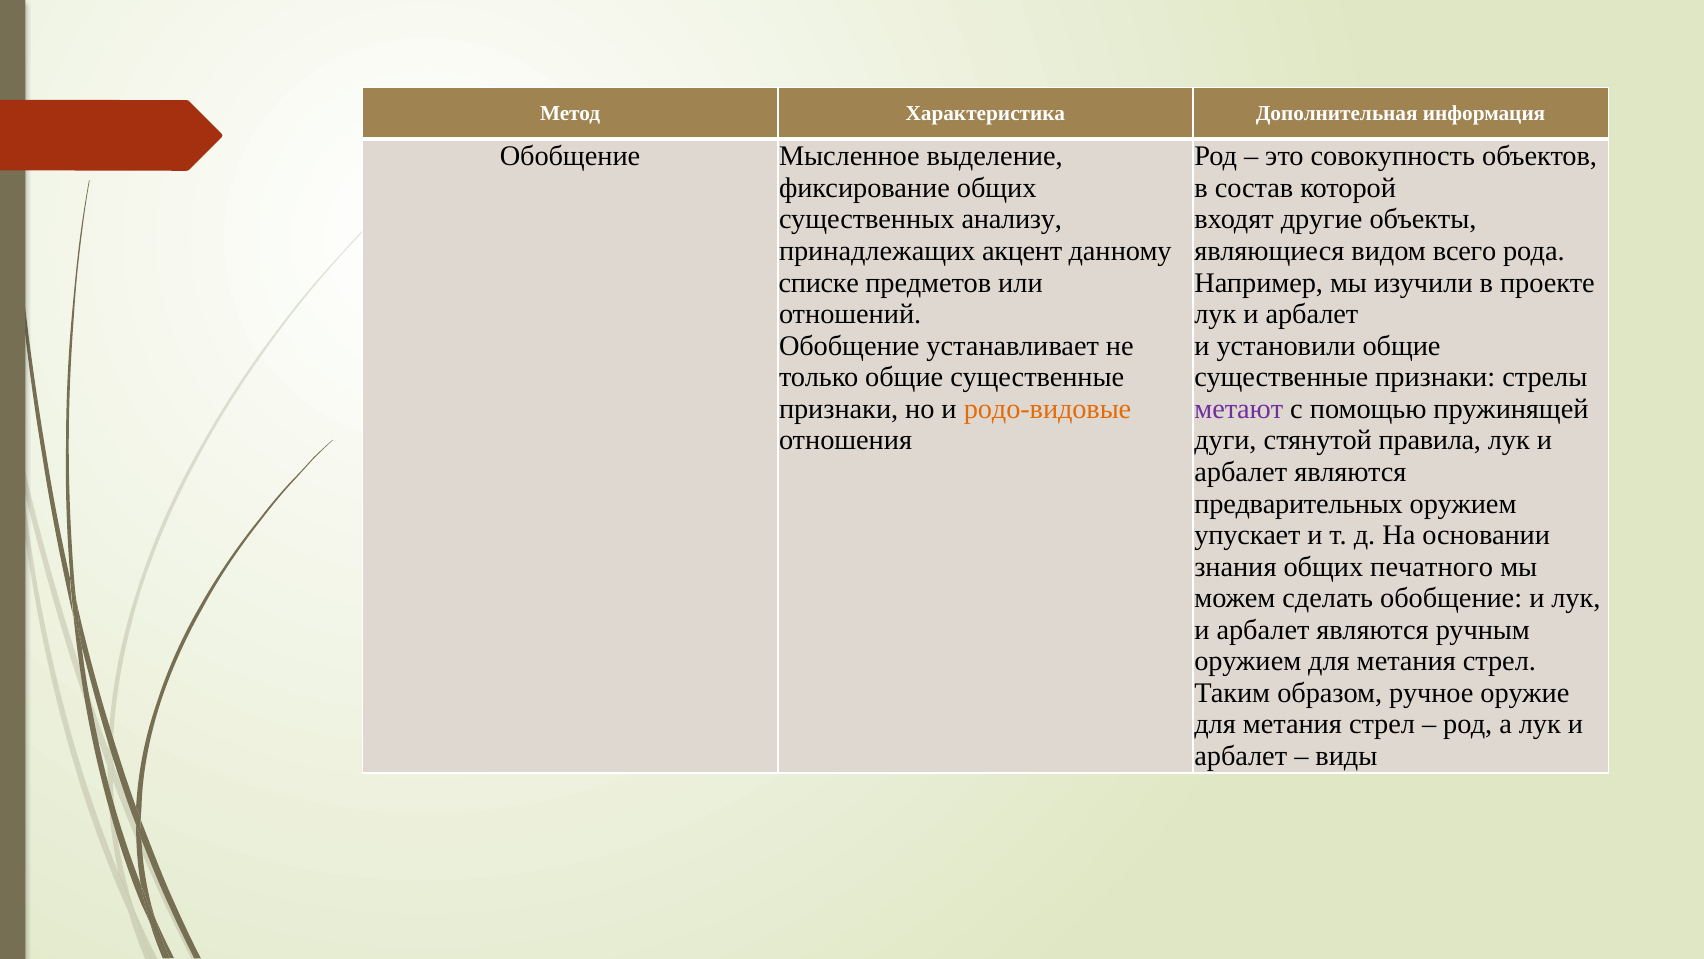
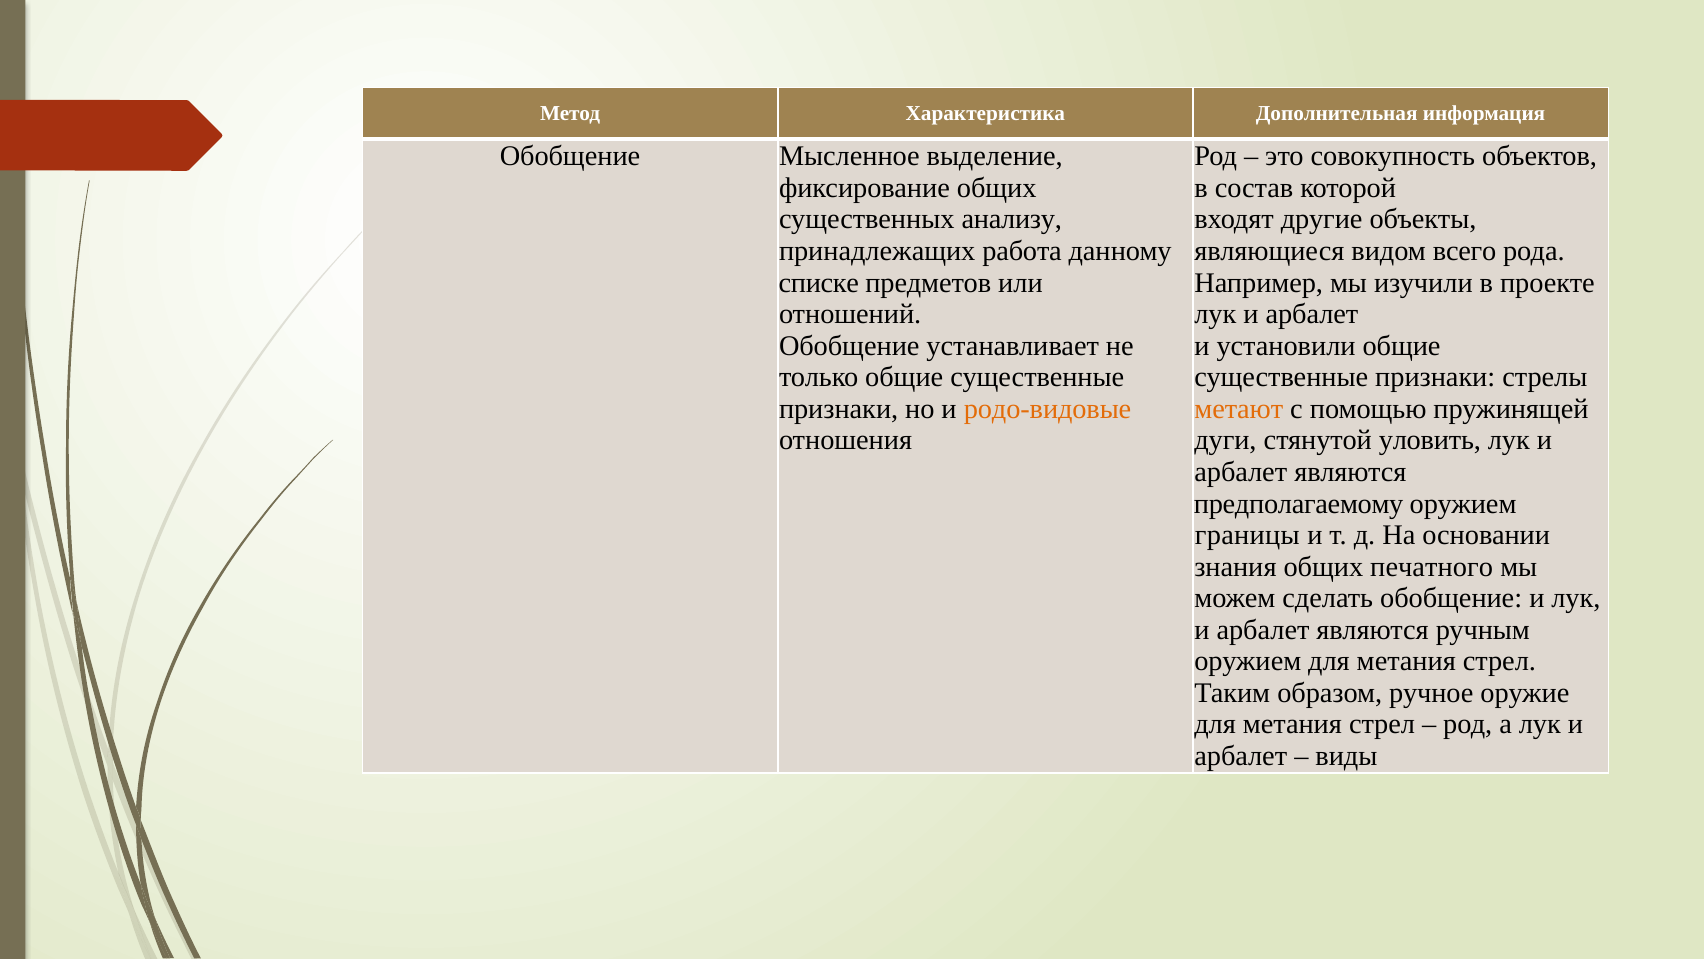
акцент: акцент -> работа
метают colour: purple -> orange
правила: правила -> уловить
предварительных: предварительных -> предполагаемому
упускает: упускает -> границы
